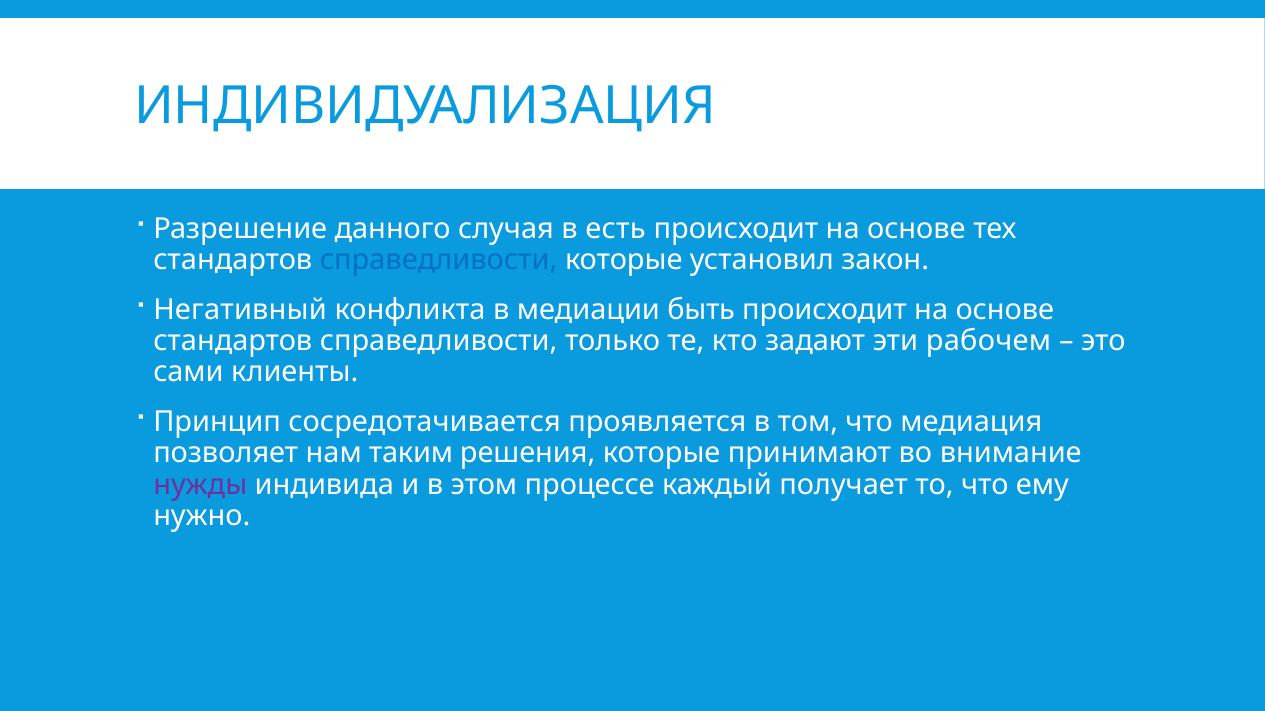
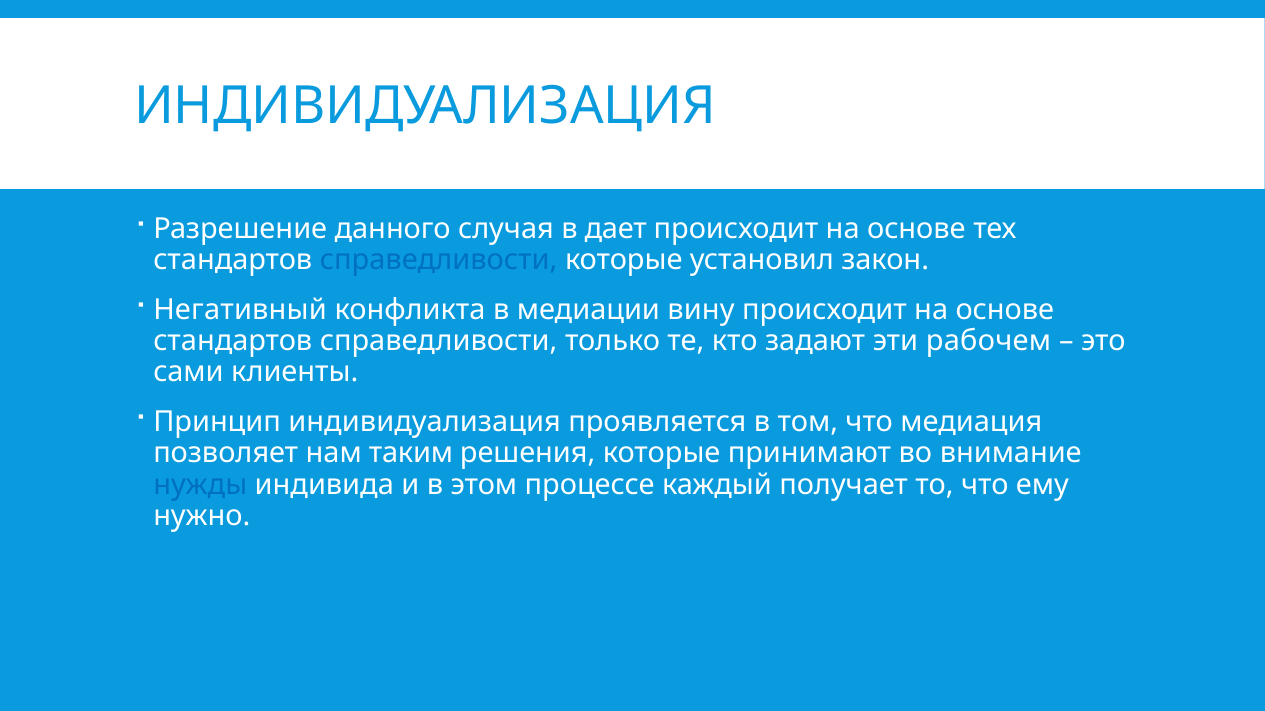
есть: есть -> дает
быть: быть -> вину
Принцип сосредотачивается: сосредотачивается -> индивидуализация
нужды colour: purple -> blue
